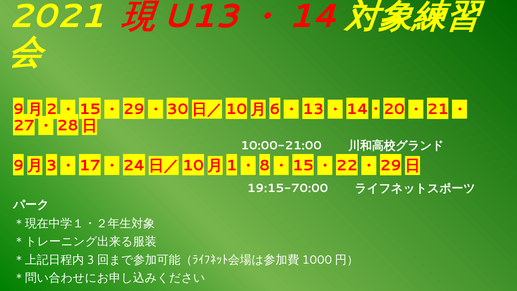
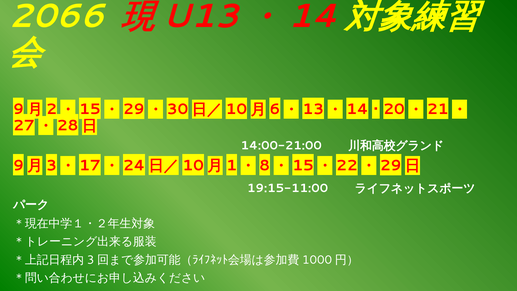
2021: 2021 -> 2066
10:00-21:00: 10:00-21:00 -> 14:00-21:00
19:15-70:00: 19:15-70:00 -> 19:15-11:00
